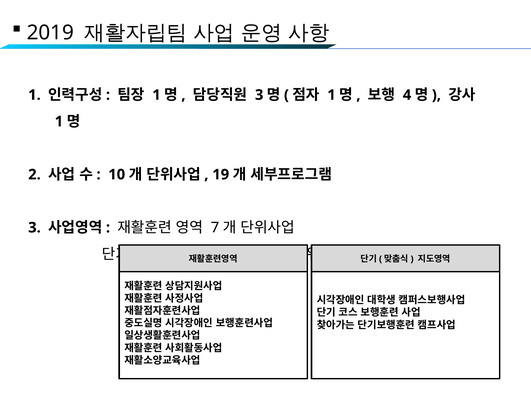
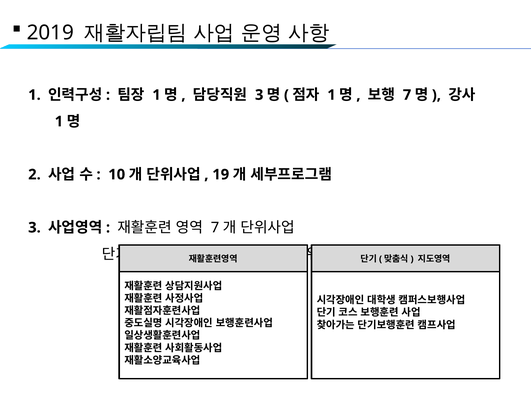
4 at (407, 95): 4 -> 7
